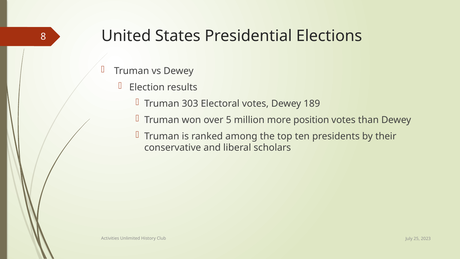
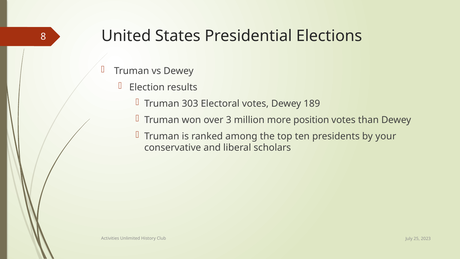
5: 5 -> 3
their: their -> your
